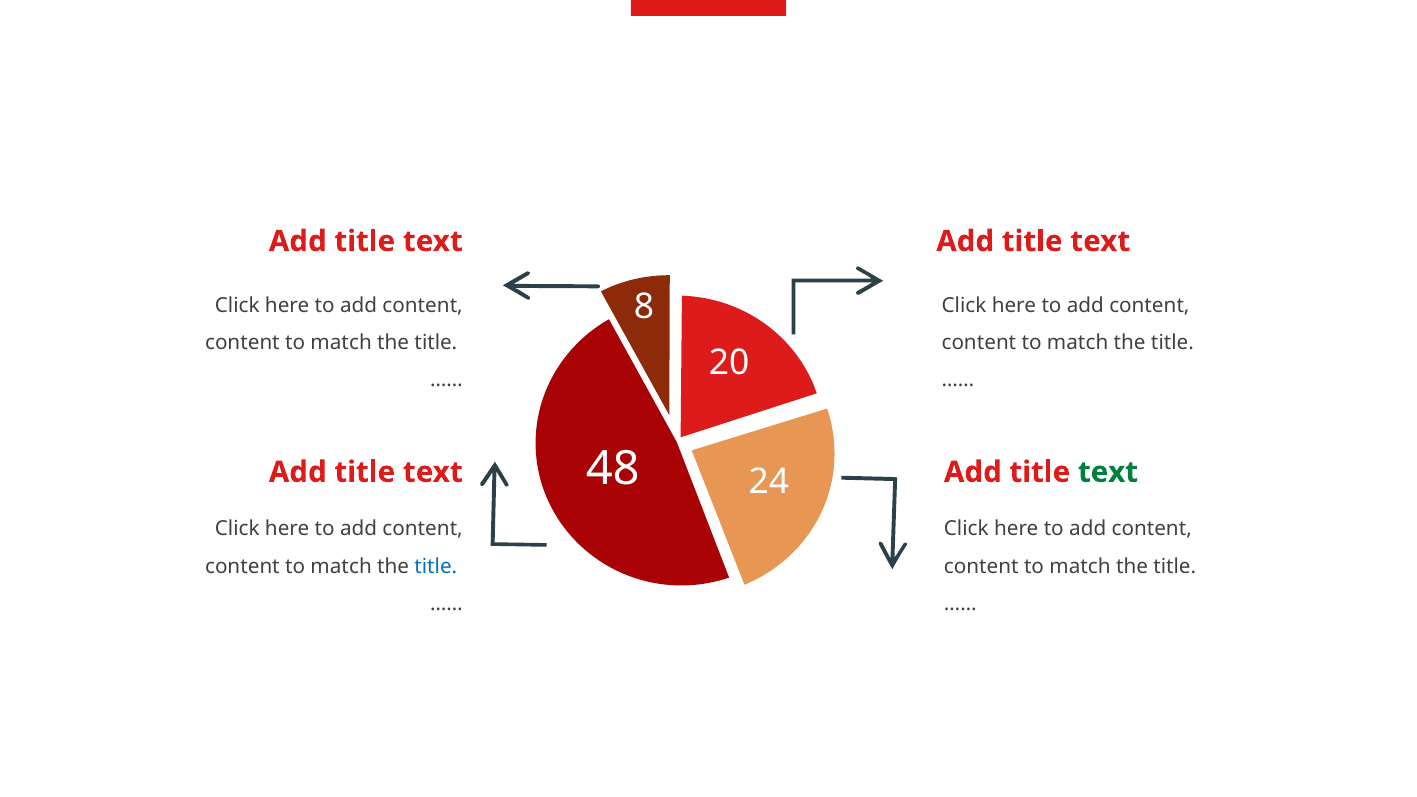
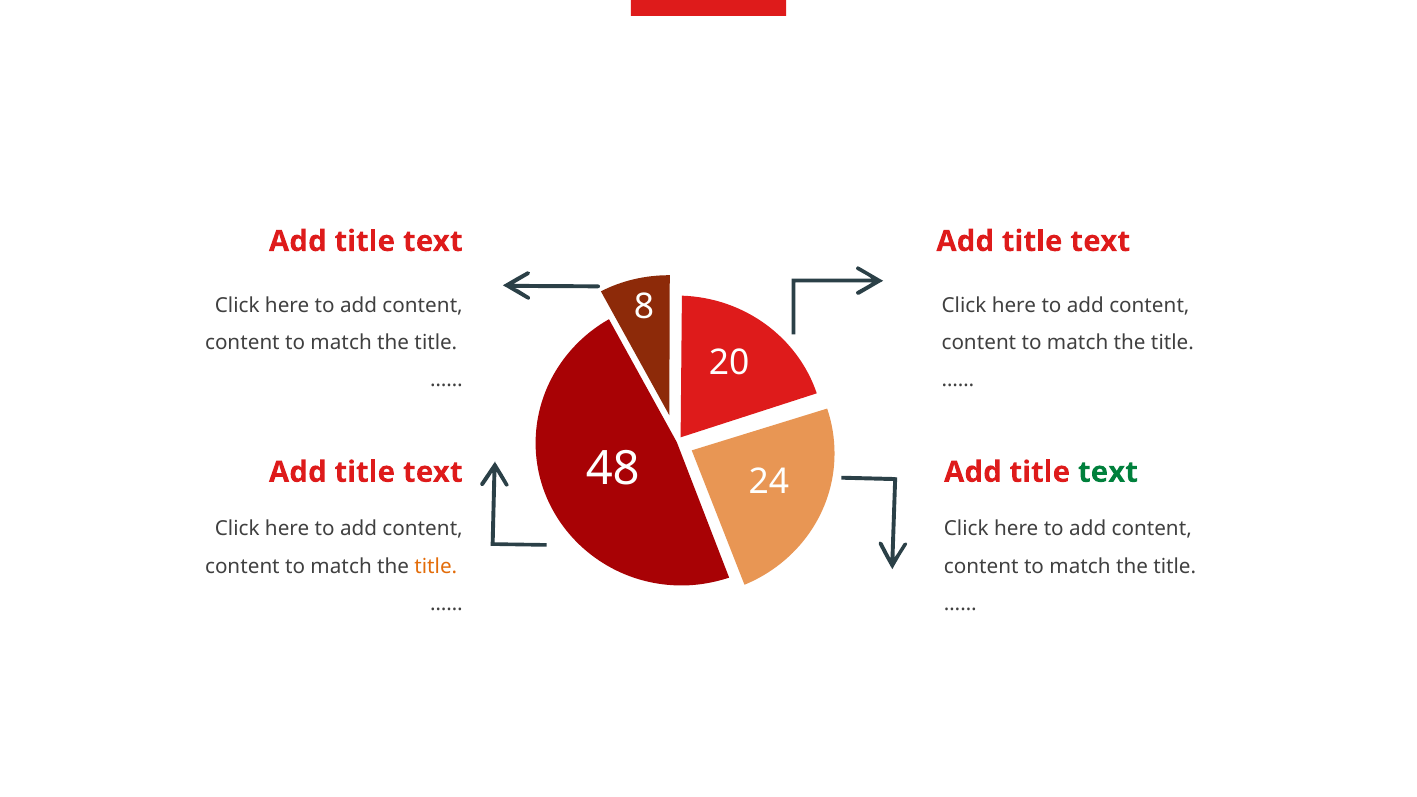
title at (436, 566) colour: blue -> orange
